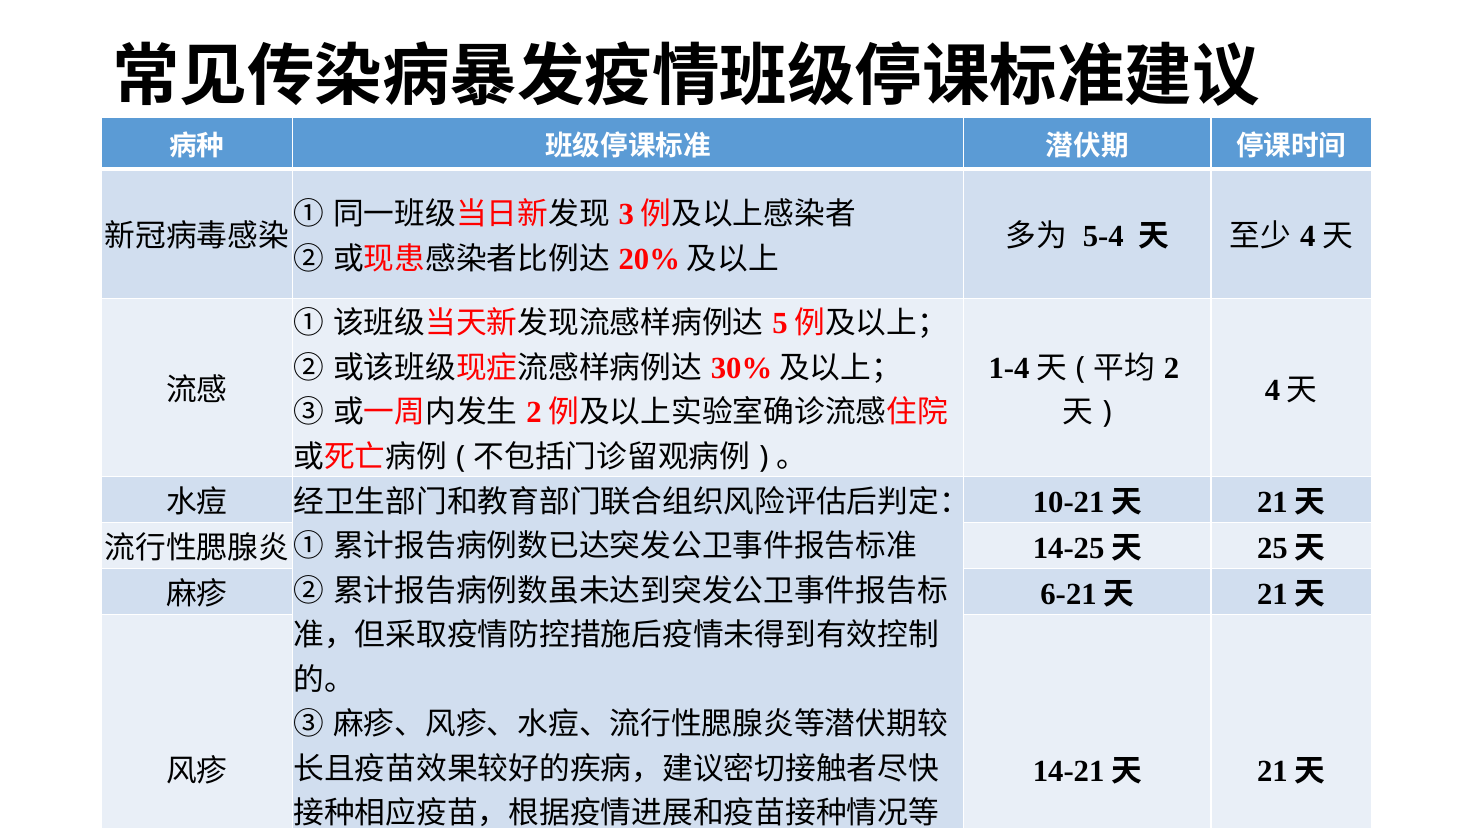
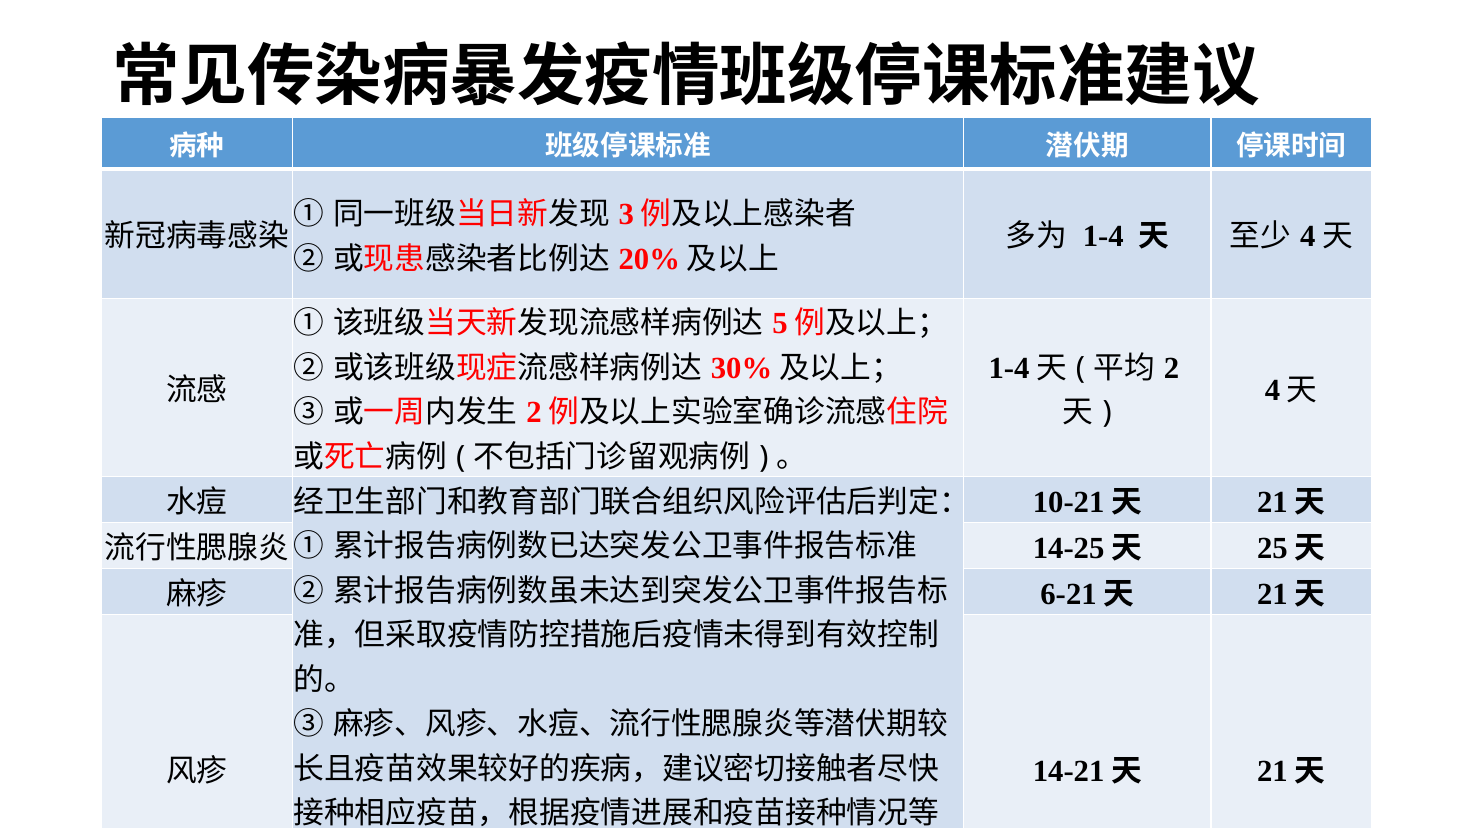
5-4: 5-4 -> 1-4
